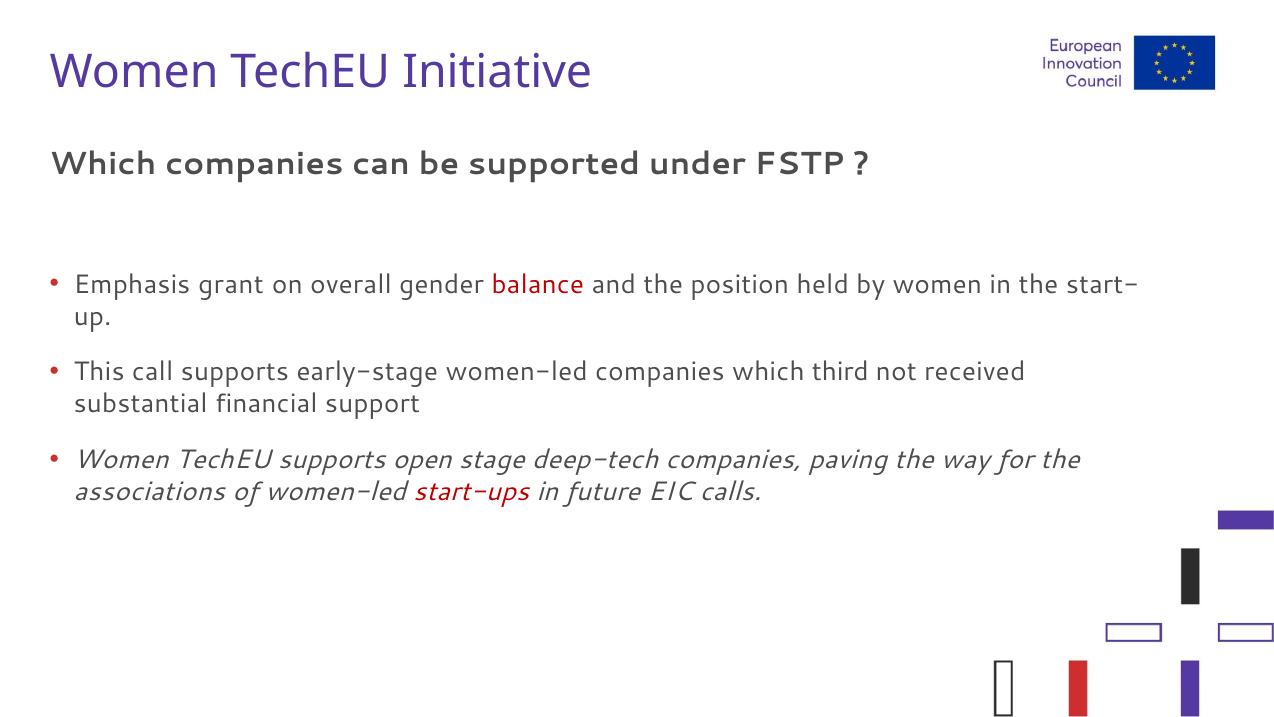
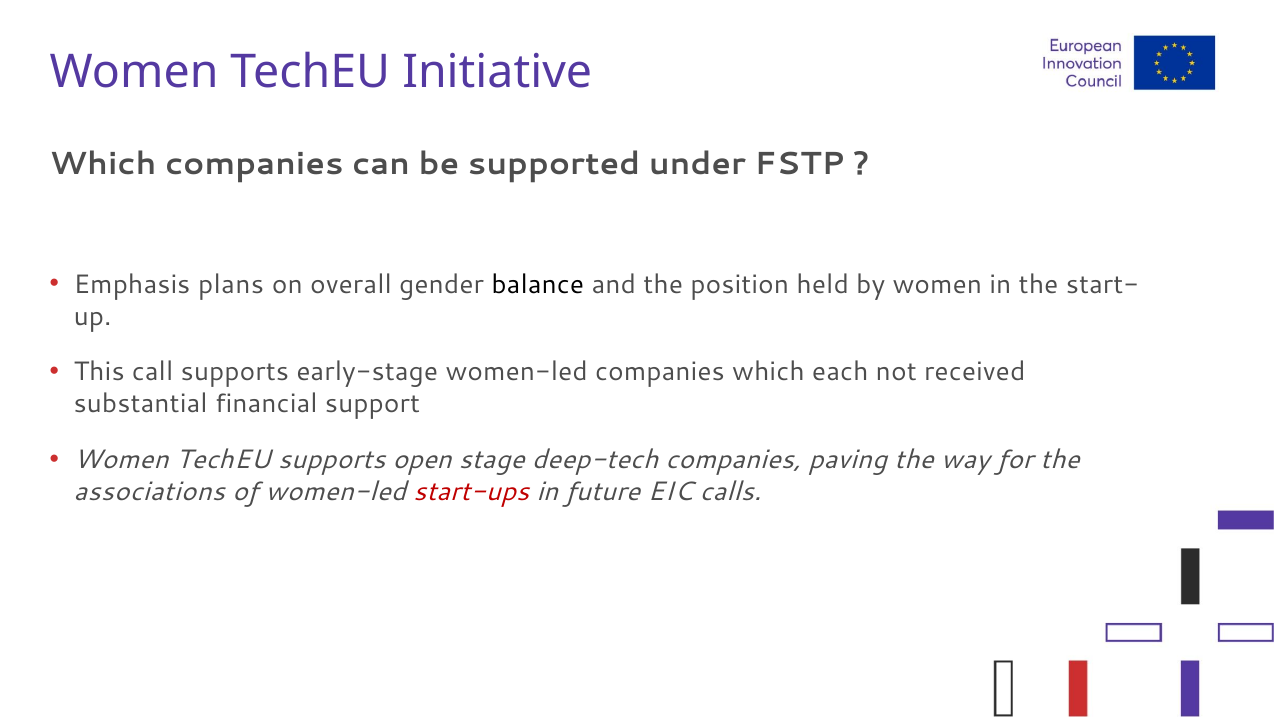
grant: grant -> plans
balance colour: red -> black
third: third -> each
